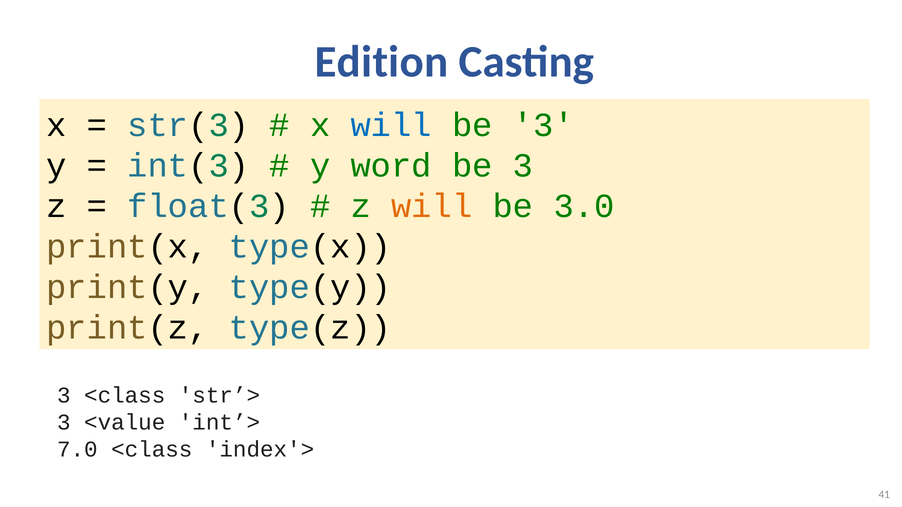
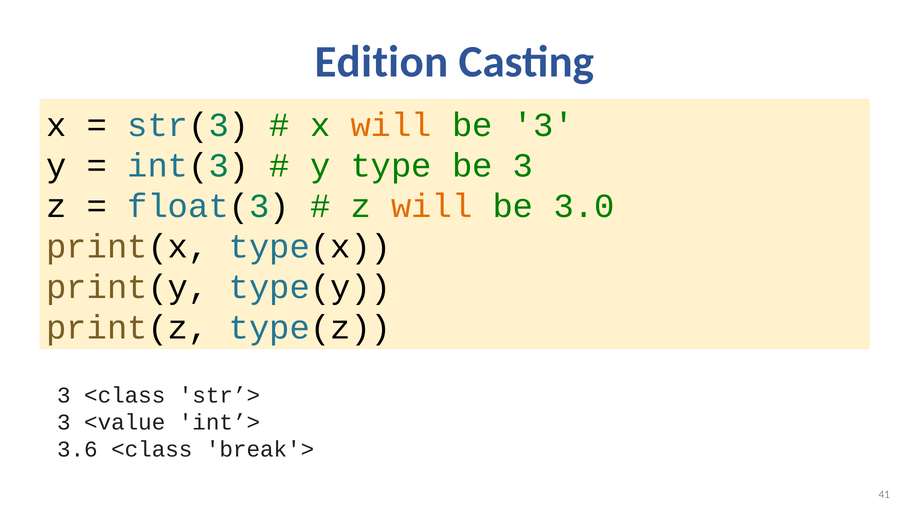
will at (391, 125) colour: blue -> orange
word: word -> type
7.0: 7.0 -> 3.6
index'>: index'> -> break'>
